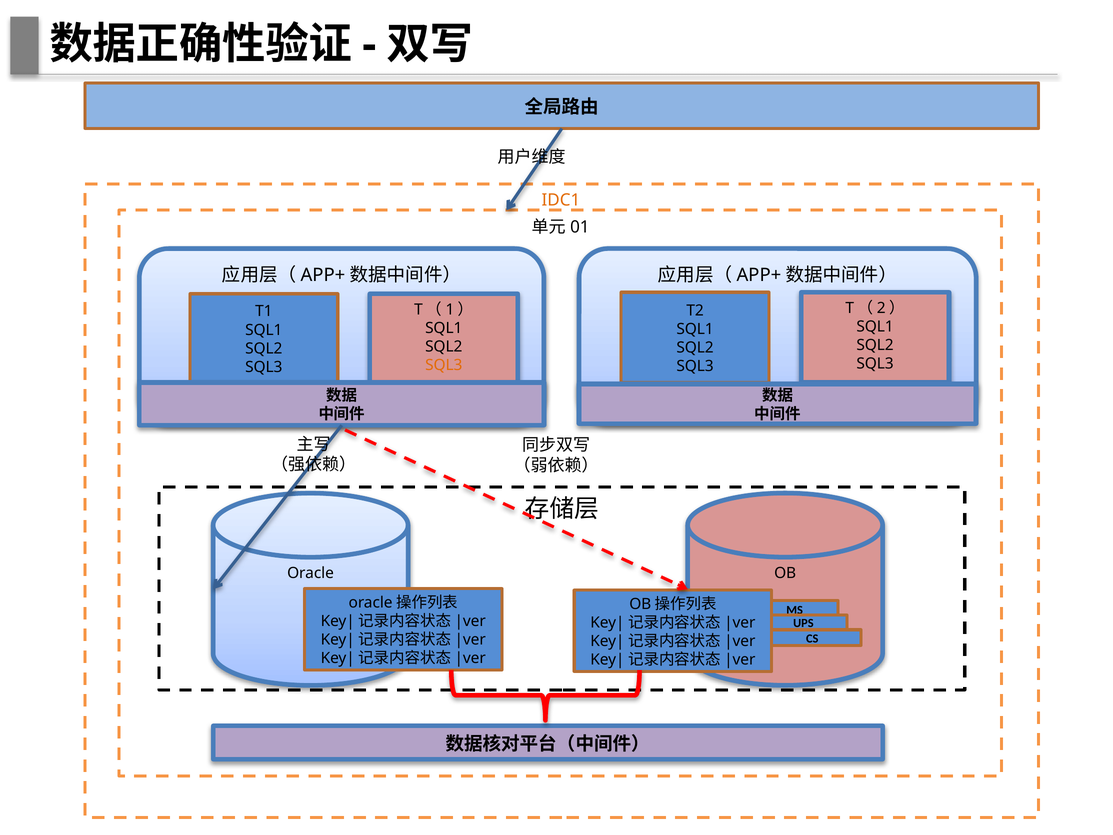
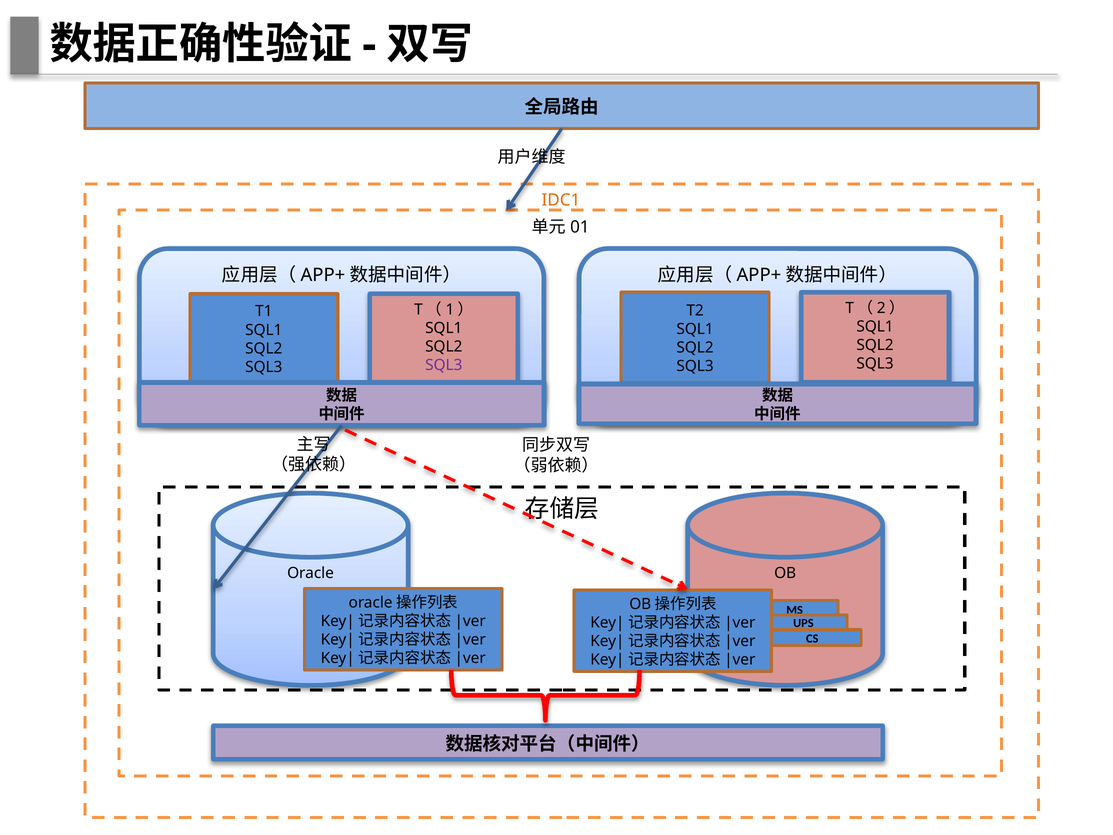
SQL3 at (444, 365) colour: orange -> purple
